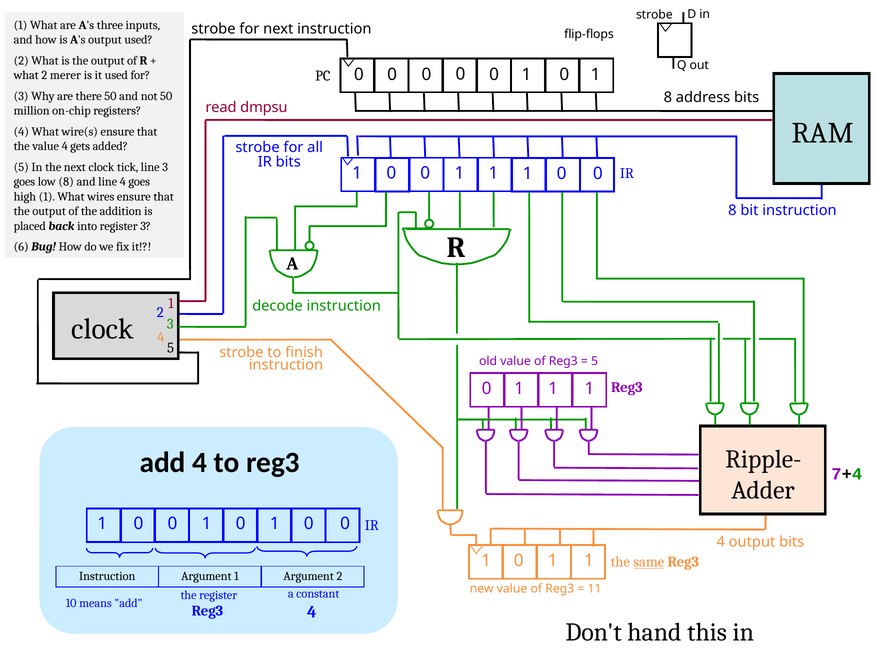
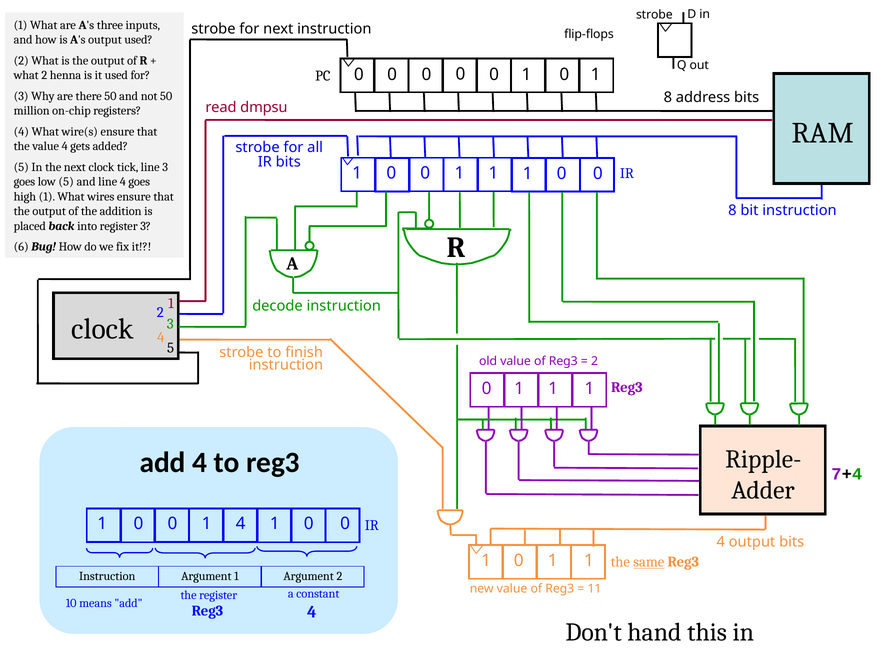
merer: merer -> henna
low 8: 8 -> 5
5 at (595, 362): 5 -> 2
0 0 1 0: 0 -> 4
